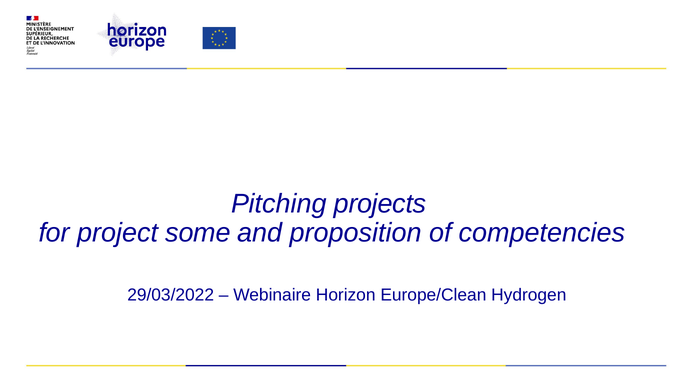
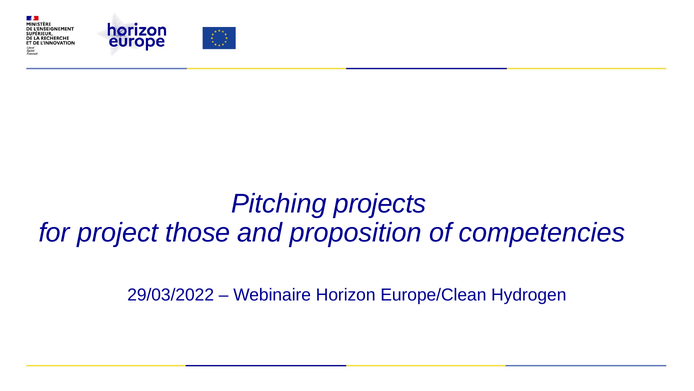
some: some -> those
